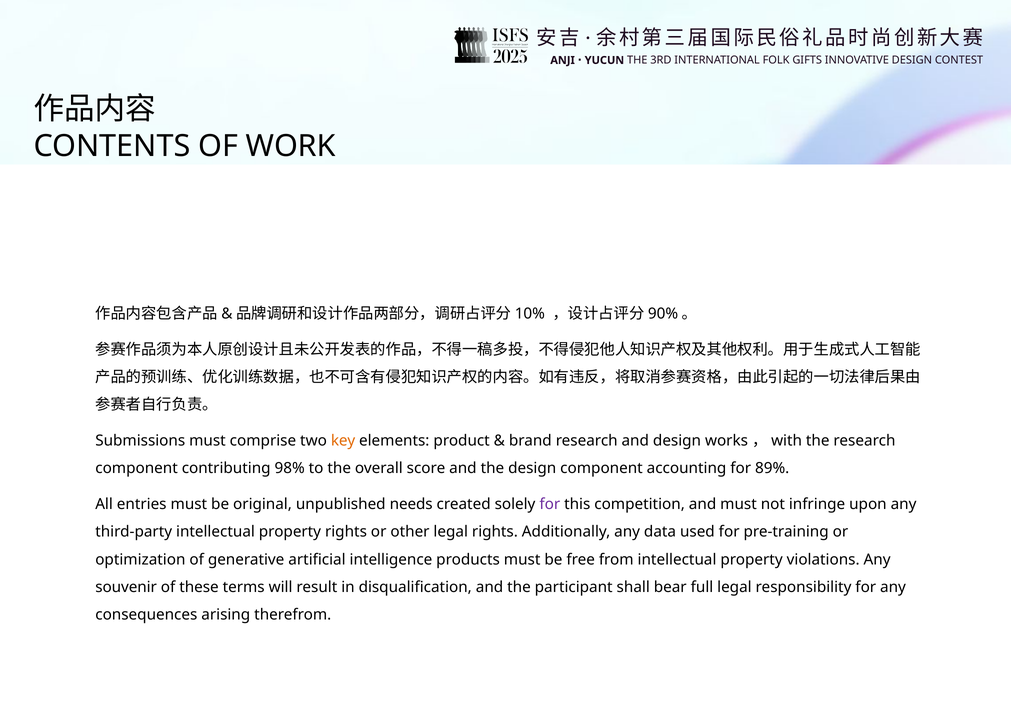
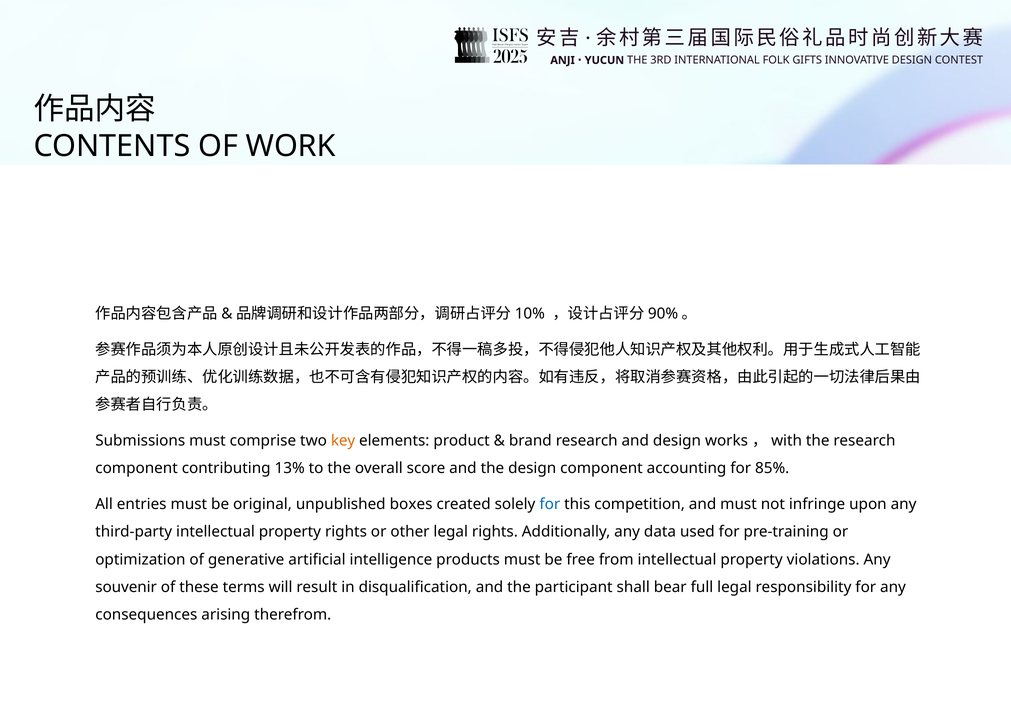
98%: 98% -> 13%
89%: 89% -> 85%
needs: needs -> boxes
for at (550, 504) colour: purple -> blue
